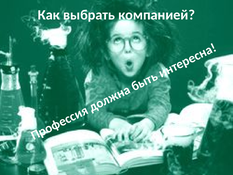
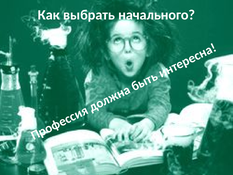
компанией: компанией -> начального
